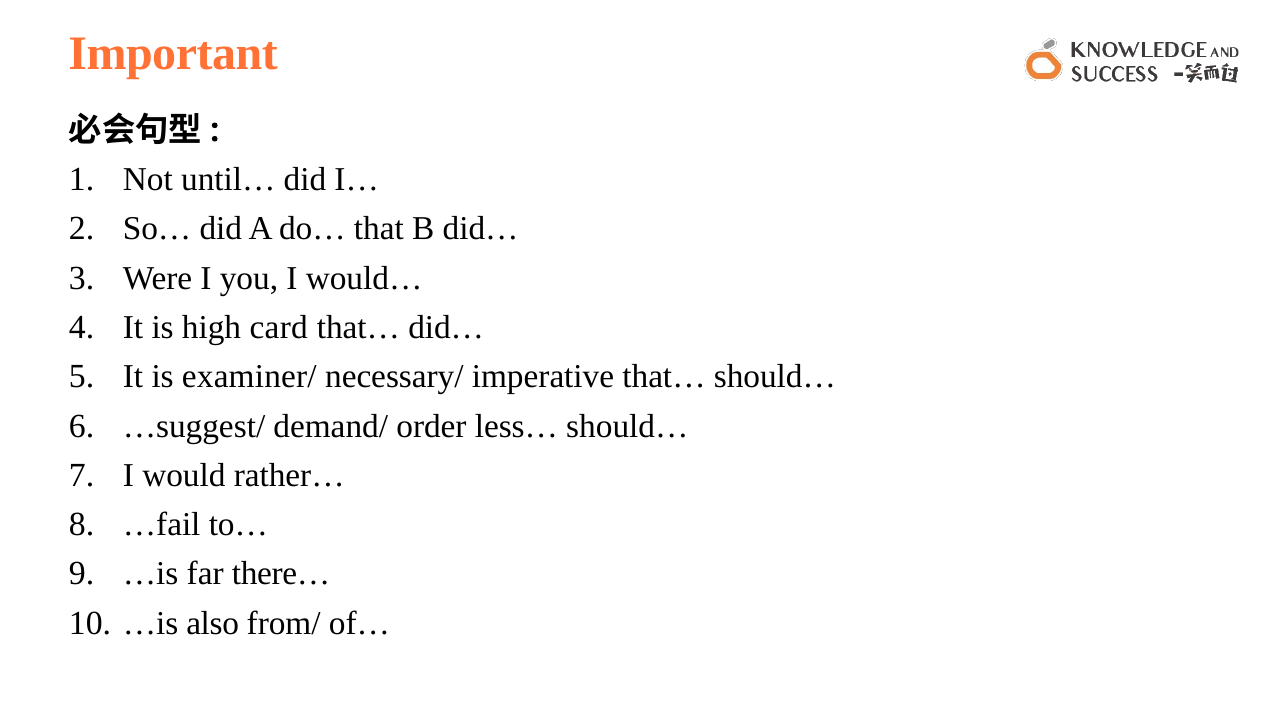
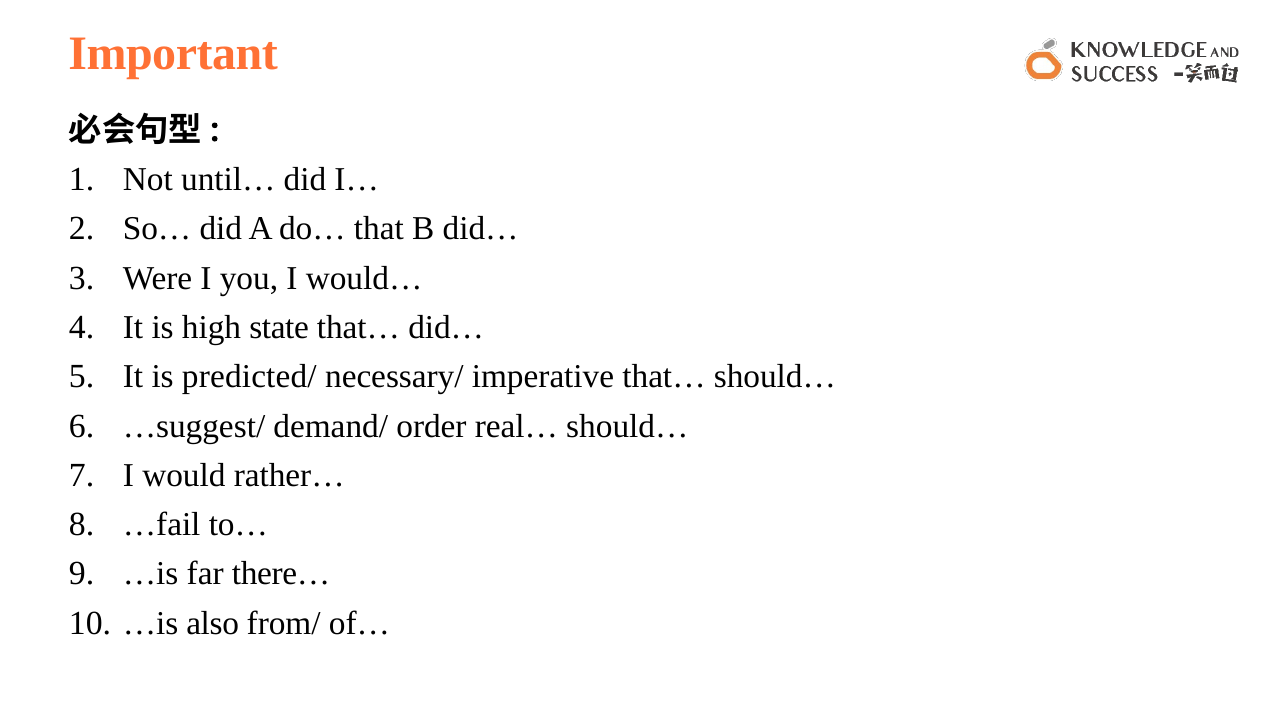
card: card -> state
examiner/: examiner/ -> predicted/
less…: less… -> real…
